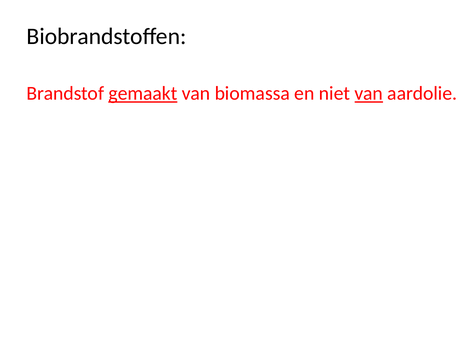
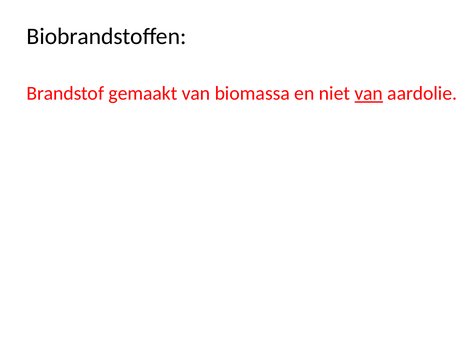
gemaakt underline: present -> none
